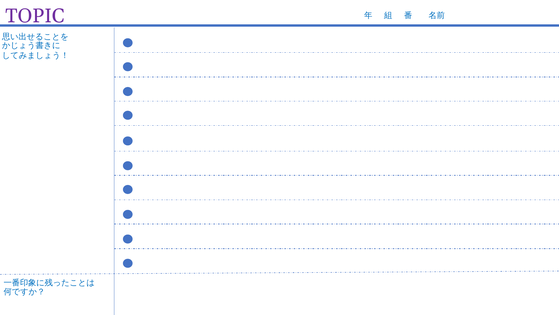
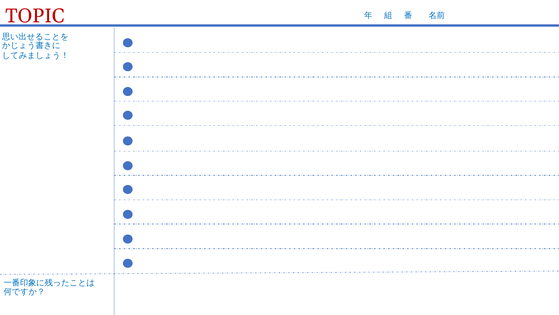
TOPIC colour: purple -> red
